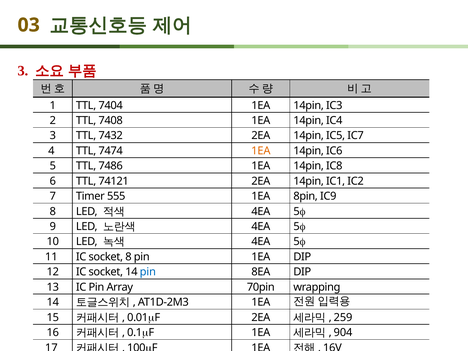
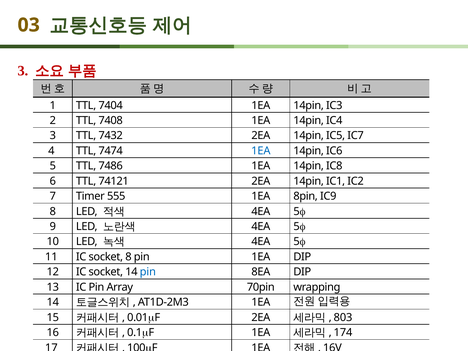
1EA at (261, 151) colour: orange -> blue
259: 259 -> 803
904: 904 -> 174
